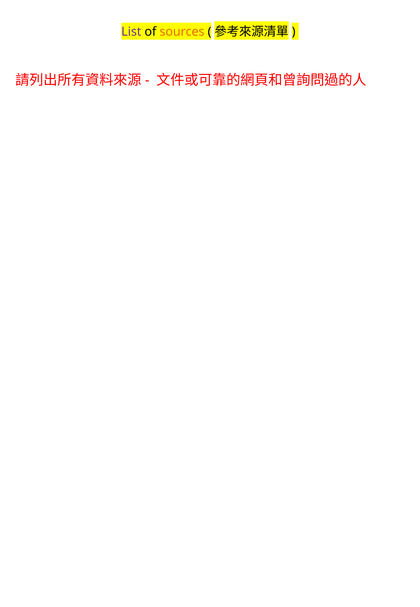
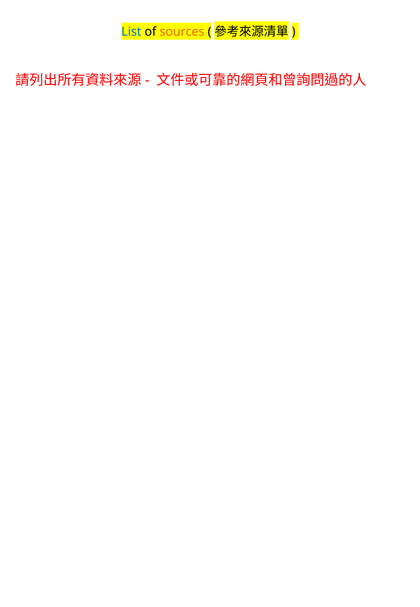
List colour: purple -> blue
